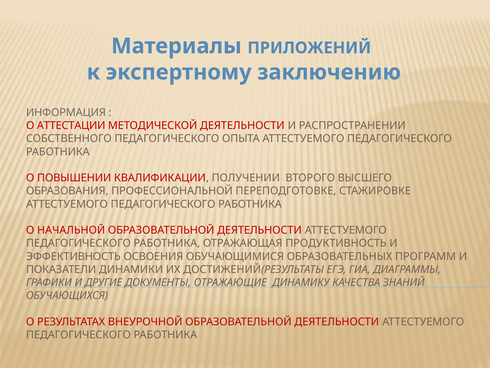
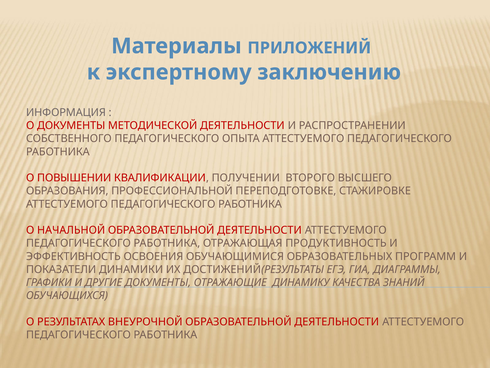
О АТТЕСТАЦИИ: АТТЕСТАЦИИ -> ДОКУМЕНТЫ
